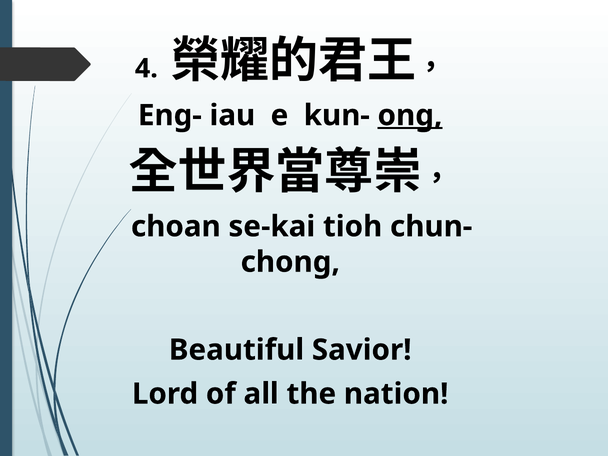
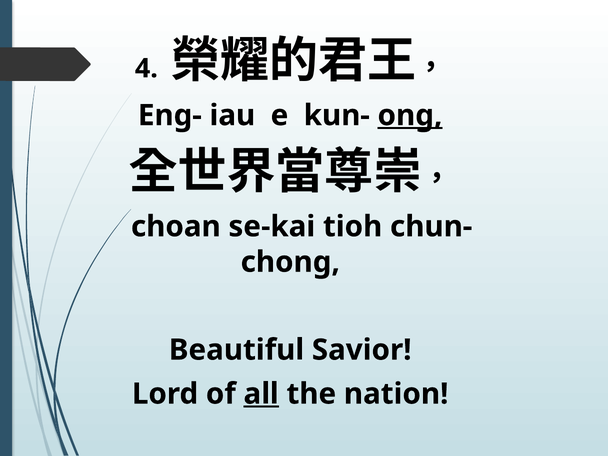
all underline: none -> present
